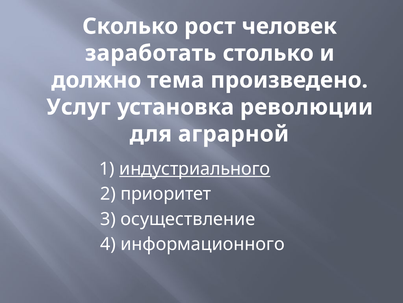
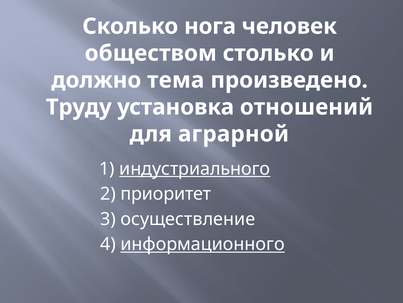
рост: рост -> нога
заработать: заработать -> обществом
Услуг: Услуг -> Труду
революции: революции -> отношений
информационного underline: none -> present
